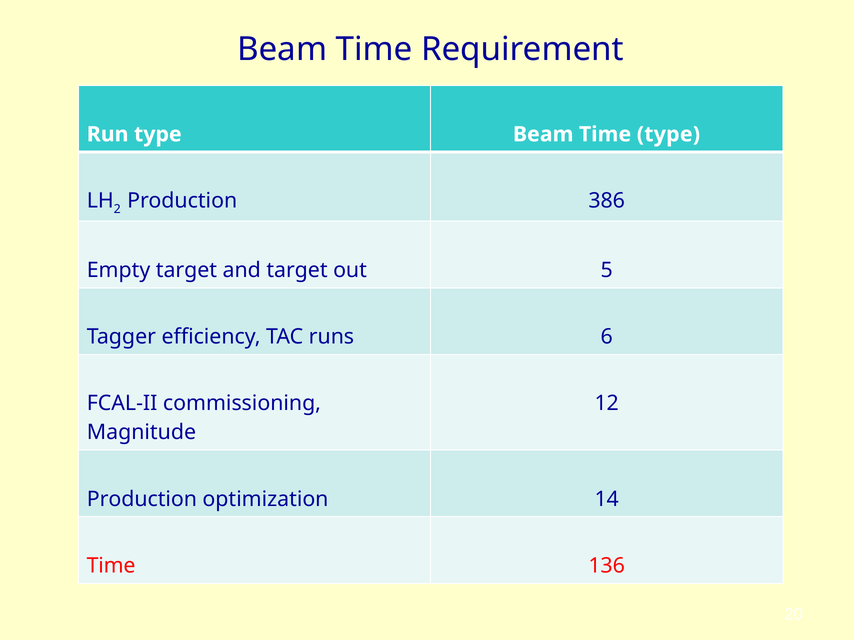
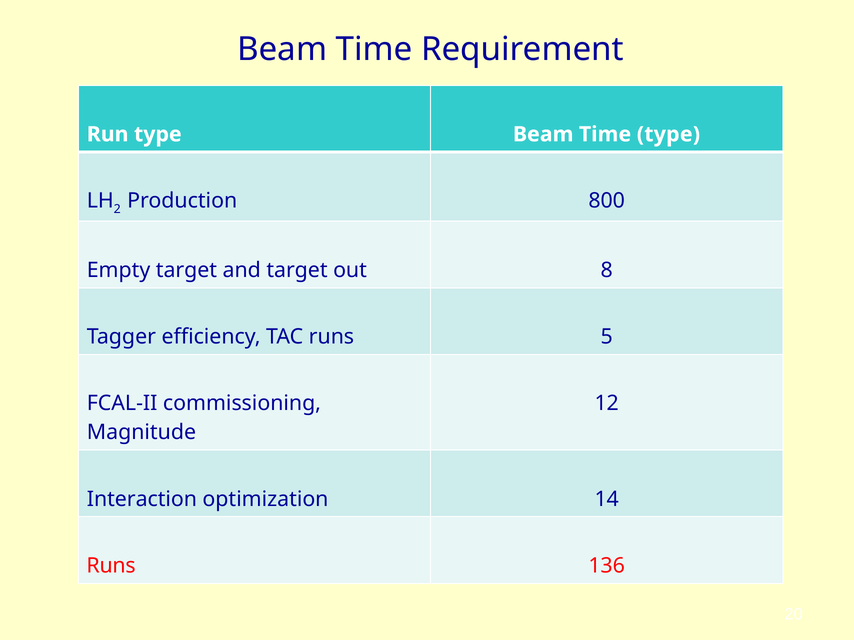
386: 386 -> 800
5: 5 -> 8
6: 6 -> 5
Production at (142, 499): Production -> Interaction
Time at (111, 566): Time -> Runs
